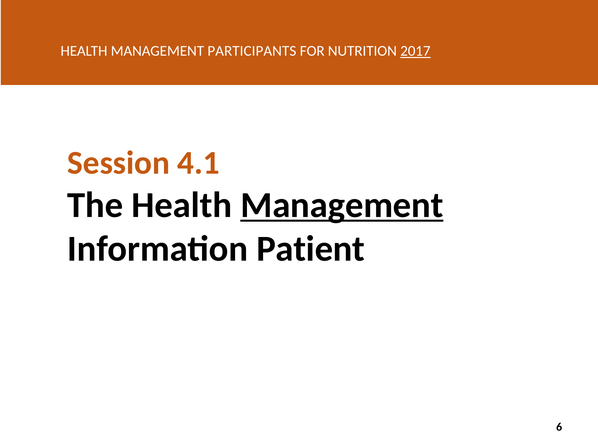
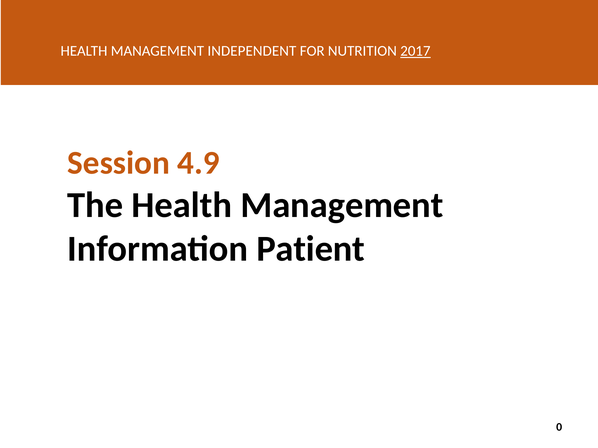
PARTICIPANTS: PARTICIPANTS -> INDEPENDENT
4.1: 4.1 -> 4.9
Management at (342, 205) underline: present -> none
6: 6 -> 0
